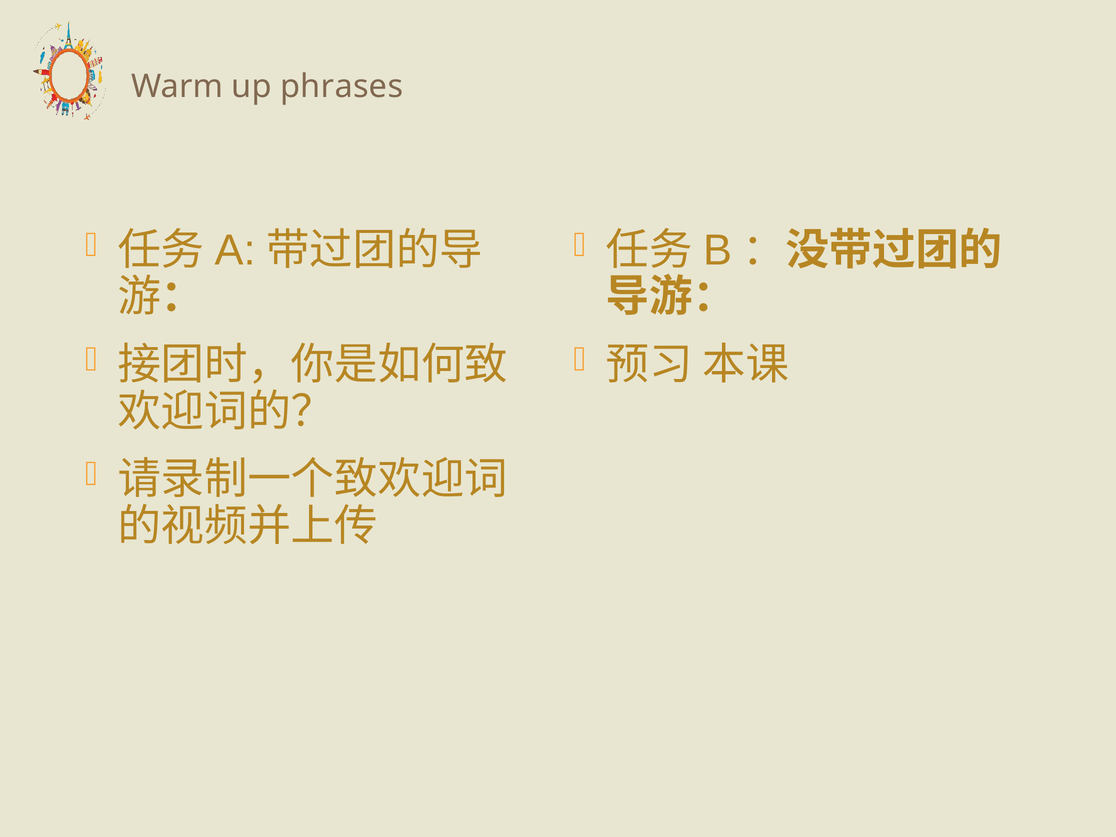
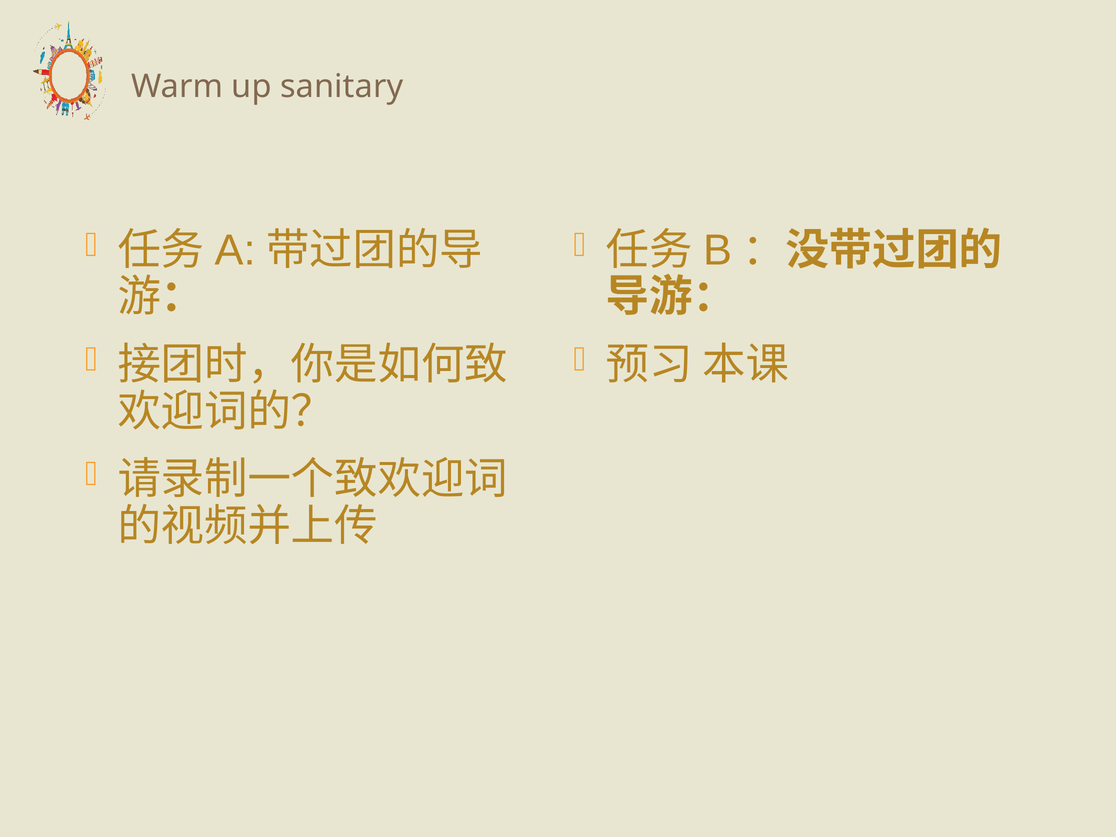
phrases: phrases -> sanitary
